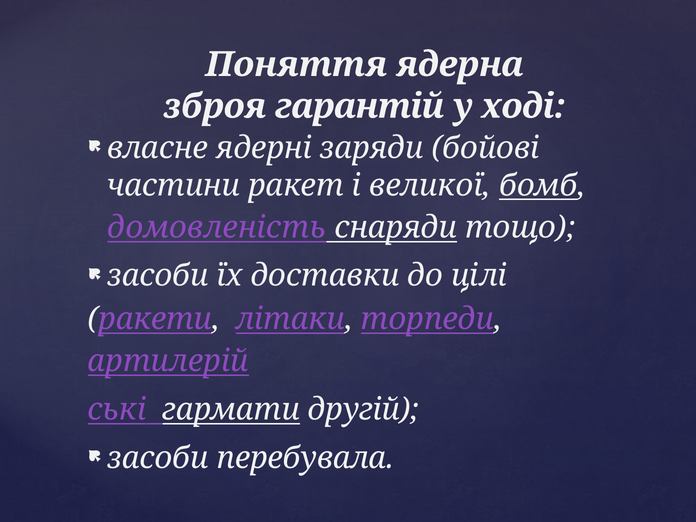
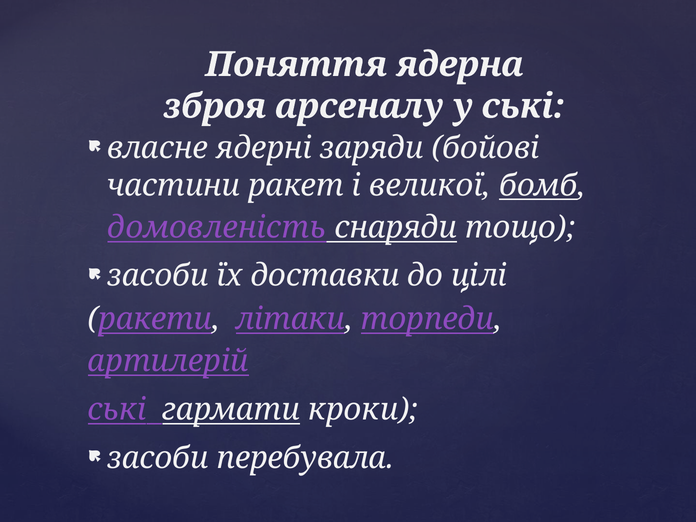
гарантій: гарантій -> арсеналу
у ході: ході -> ські
другій: другій -> кроки
